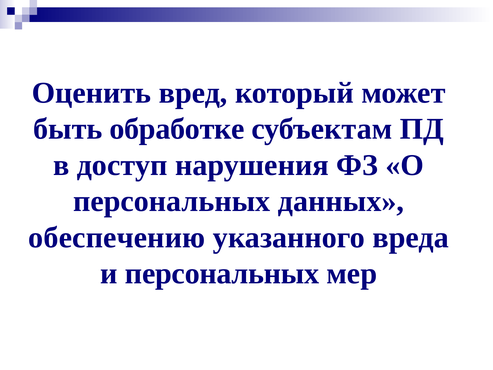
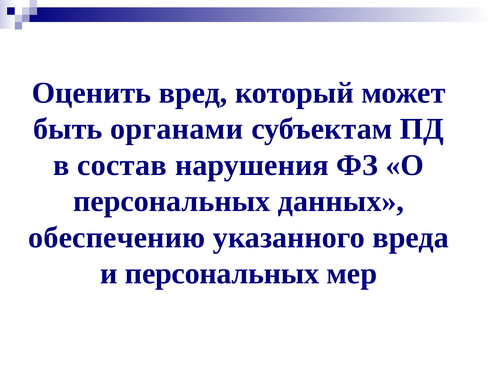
обработке: обработке -> органами
доступ: доступ -> состав
